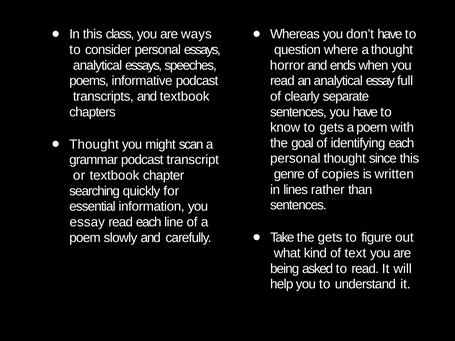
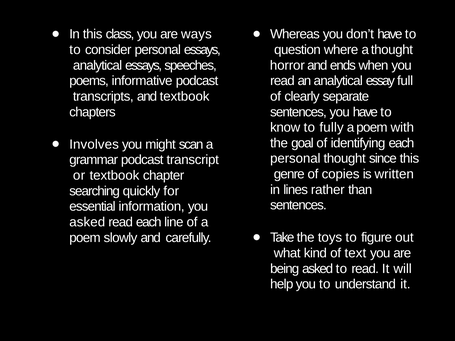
to gets: gets -> fully
Thought at (94, 144): Thought -> Involves
essay at (87, 222): essay -> asked
the gets: gets -> toys
